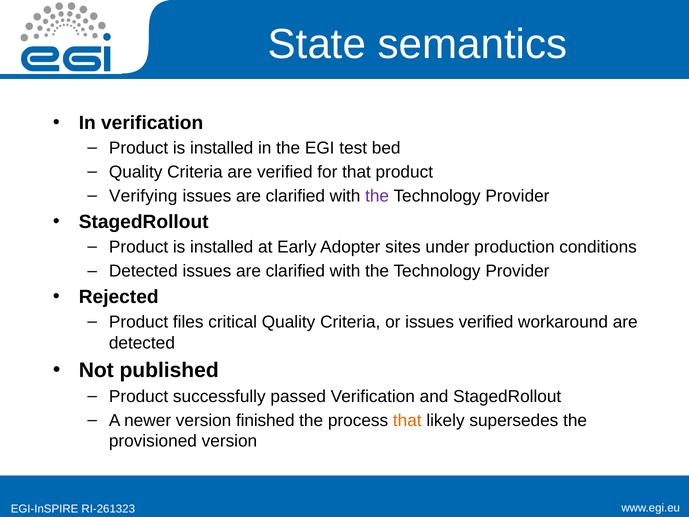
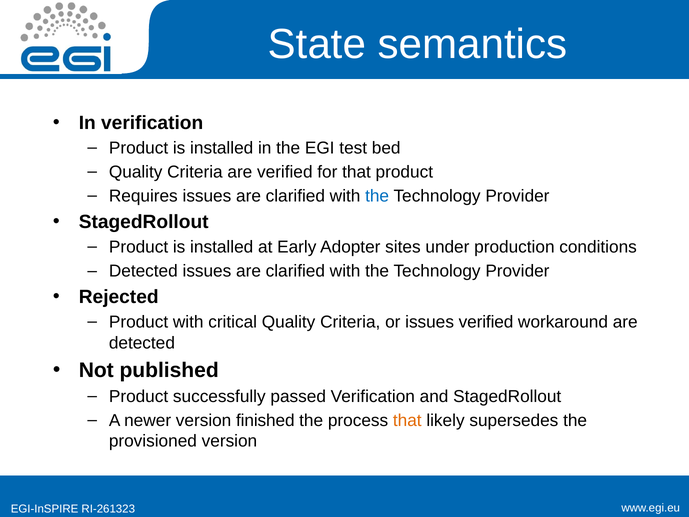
Verifying: Verifying -> Requires
the at (377, 196) colour: purple -> blue
Product files: files -> with
